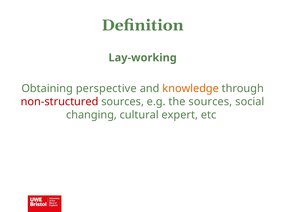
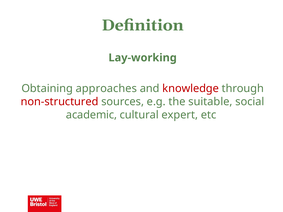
perspective: perspective -> approaches
knowledge colour: orange -> red
the sources: sources -> suitable
changing: changing -> academic
